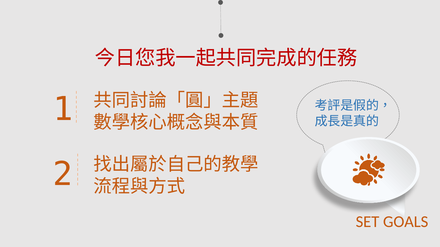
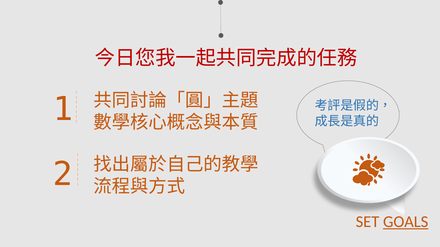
GOALS underline: none -> present
